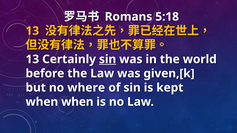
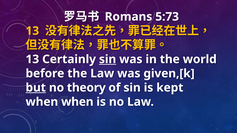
5:18: 5:18 -> 5:73
but underline: none -> present
where: where -> theory
